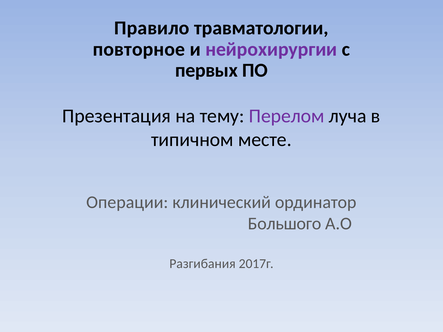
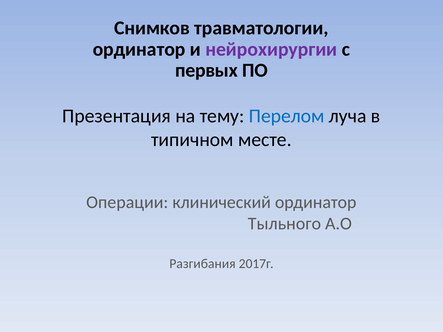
Правило: Правило -> Снимков
повторное at (139, 49): повторное -> ординатор
Перелом colour: purple -> blue
Большого: Большого -> Тыльного
